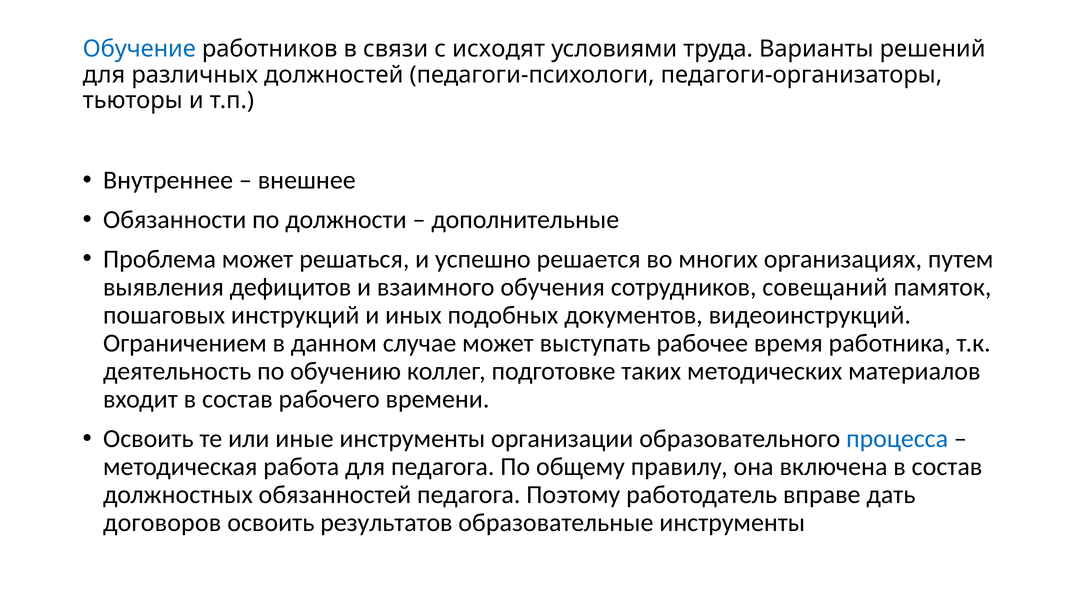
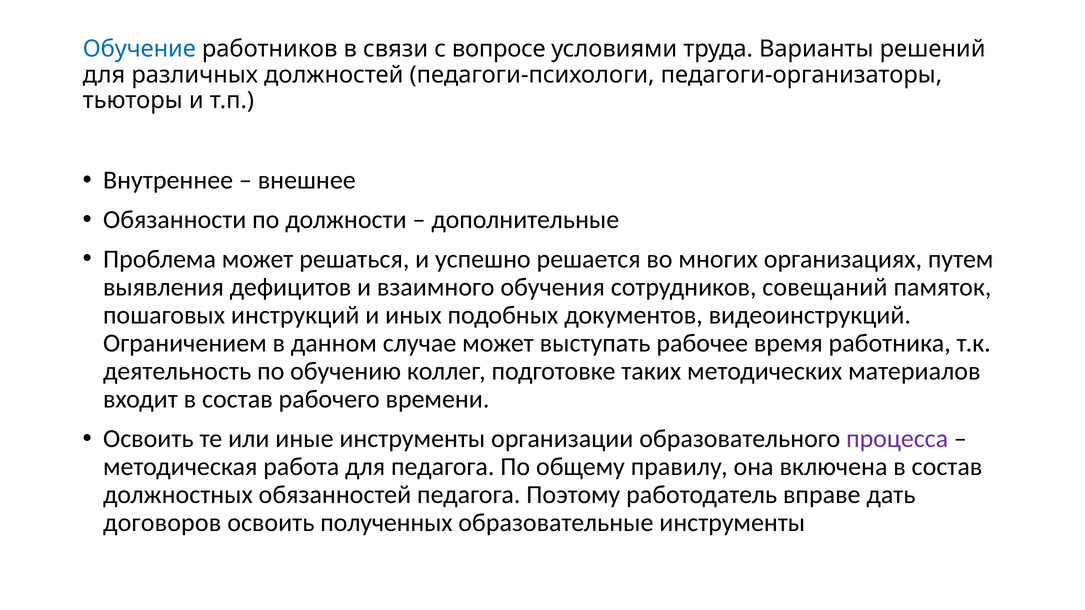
исходят: исходят -> вопросе
процесса colour: blue -> purple
результатов: результатов -> полученных
